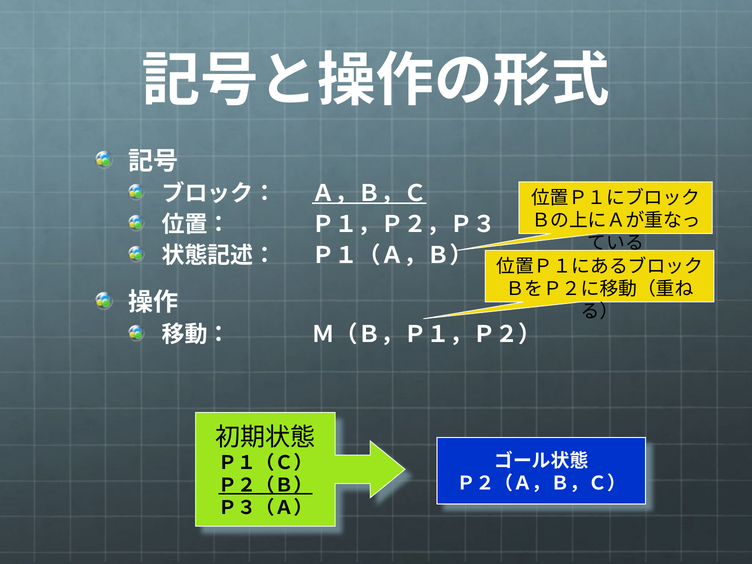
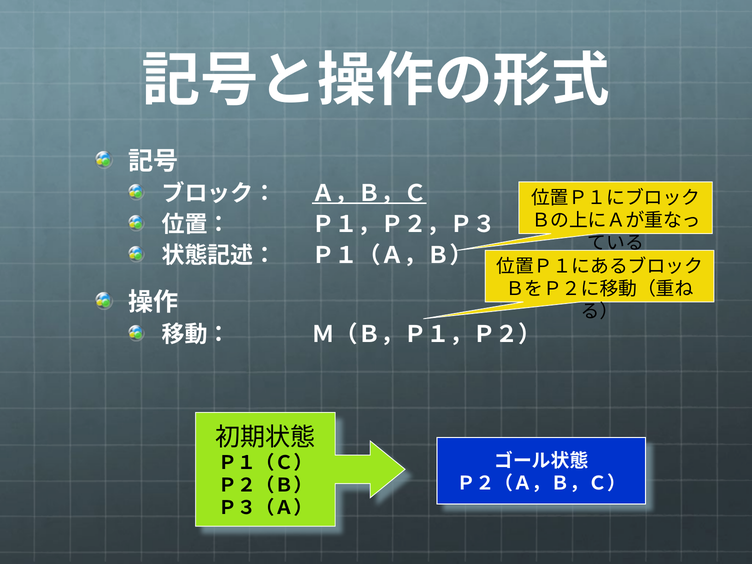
Ｐ２（Ｂ） underline: present -> none
